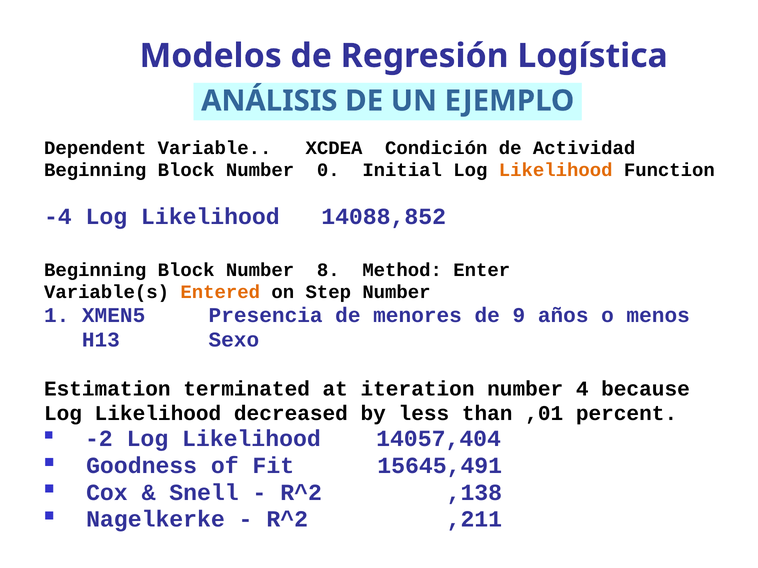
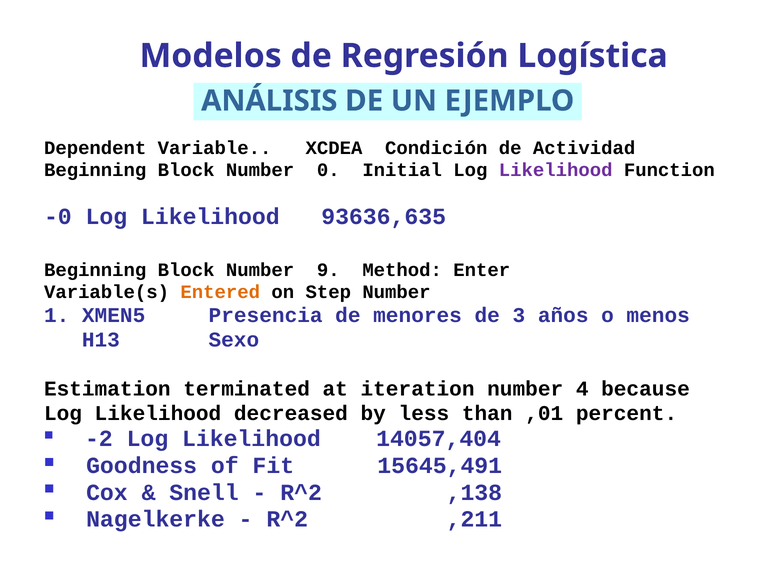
Likelihood at (556, 170) colour: orange -> purple
-4: -4 -> -0
14088,852: 14088,852 -> 93636,635
8: 8 -> 9
9: 9 -> 3
